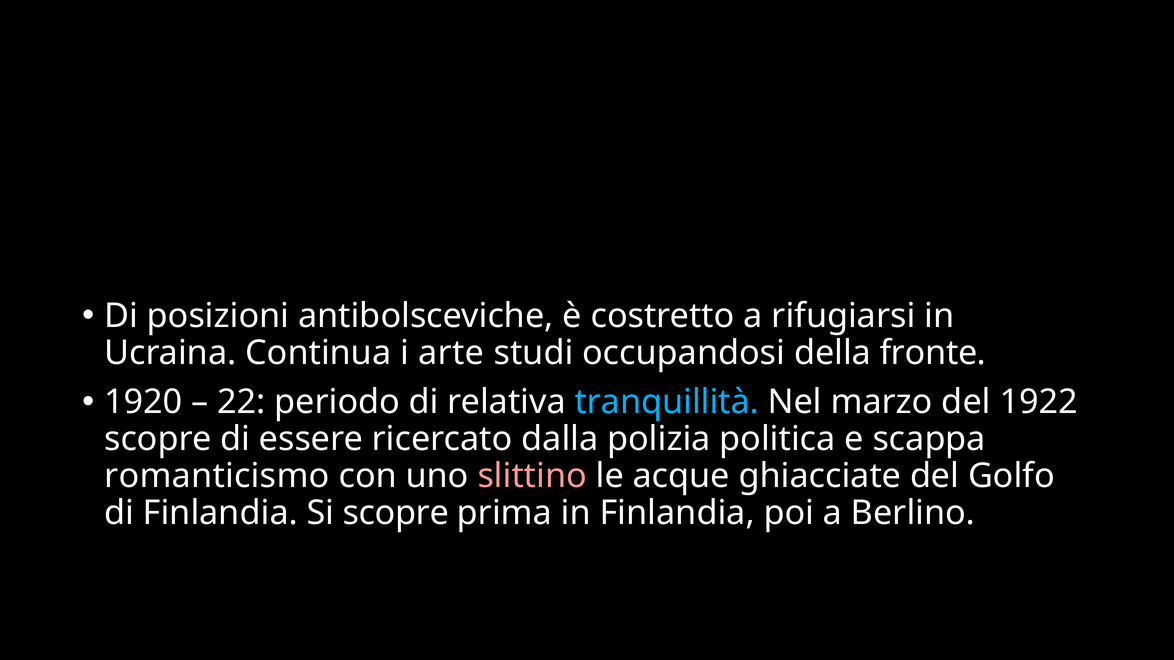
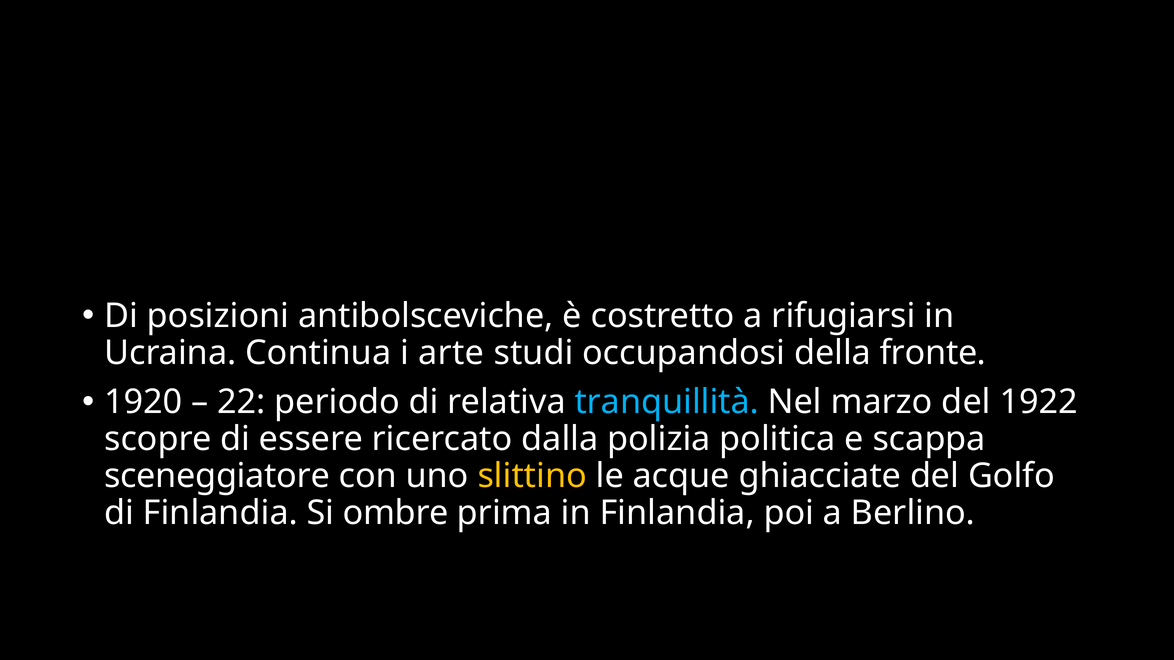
romanticismo: romanticismo -> sceneggiatore
slittino colour: pink -> yellow
Si scopre: scopre -> ombre
